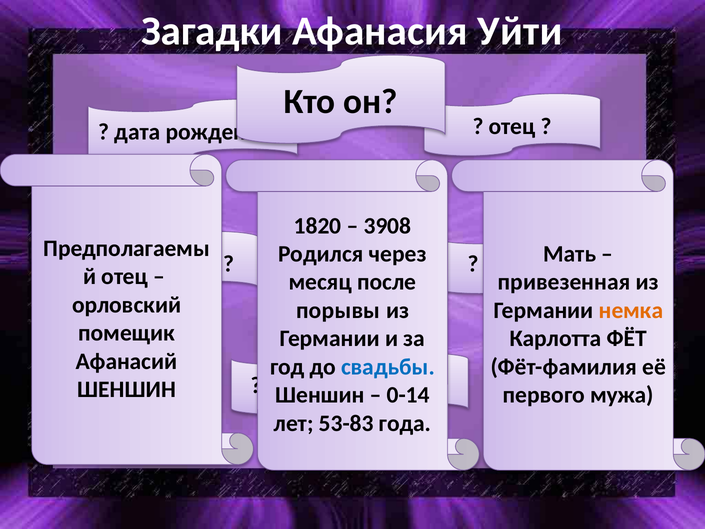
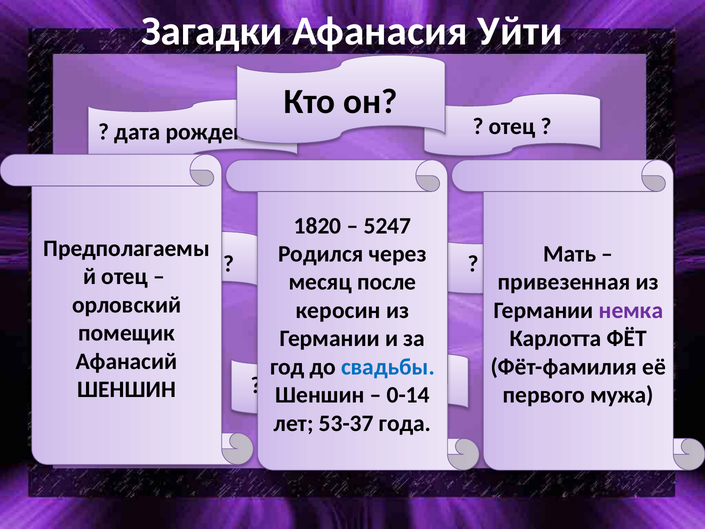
3908: 3908 -> 5247
порывы: порывы -> керосин
немка colour: orange -> purple
53-83: 53-83 -> 53-37
